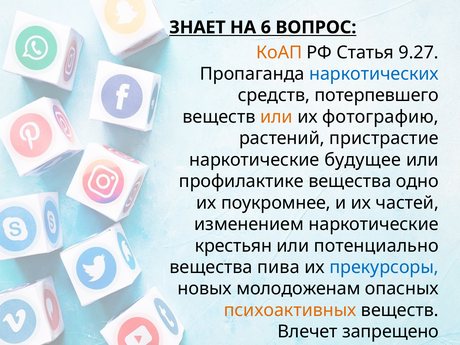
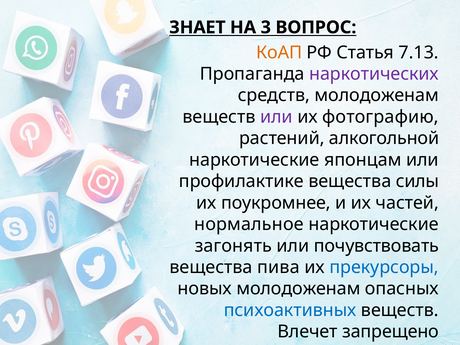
6: 6 -> 3
9.27: 9.27 -> 7.13
наркотических colour: blue -> purple
средств потерпевшего: потерпевшего -> молодоженам
или at (276, 117) colour: orange -> purple
пристрастие: пристрастие -> алкогольной
будущее: будущее -> японцам
одно: одно -> силы
изменением: изменением -> нормальное
крестьян: крестьян -> загонять
потенциально: потенциально -> почувствовать
психоактивных colour: orange -> blue
